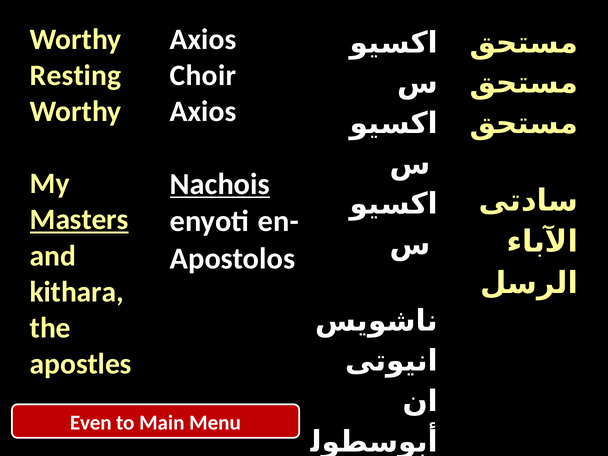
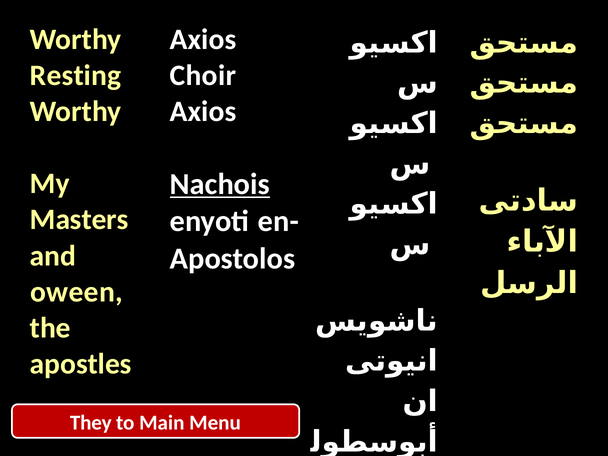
Masters underline: present -> none
kithara: kithara -> oween
Even: Even -> They
